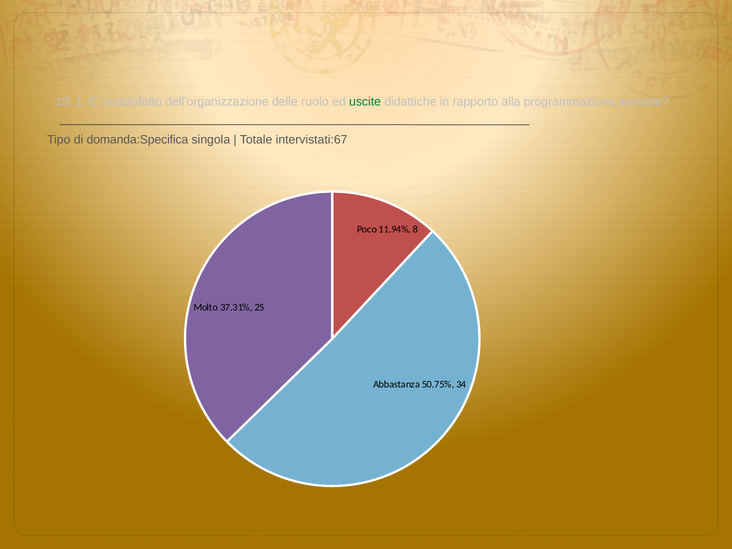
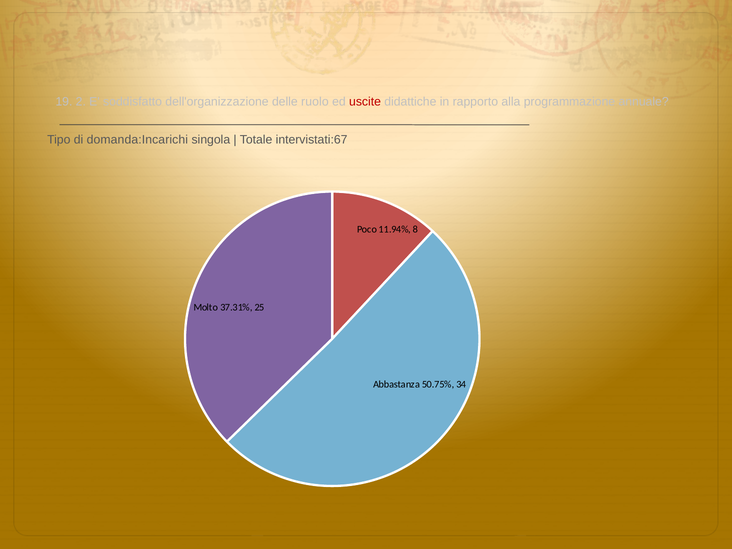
1: 1 -> 2
uscite colour: green -> red
domanda:Specifica: domanda:Specifica -> domanda:Incarichi
